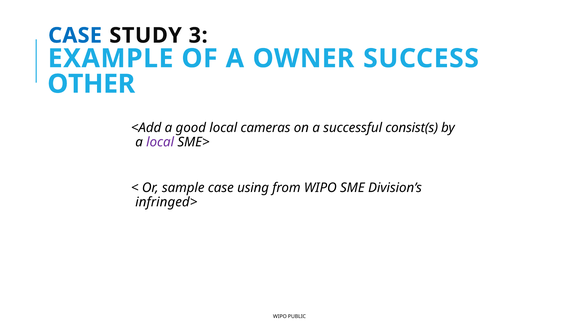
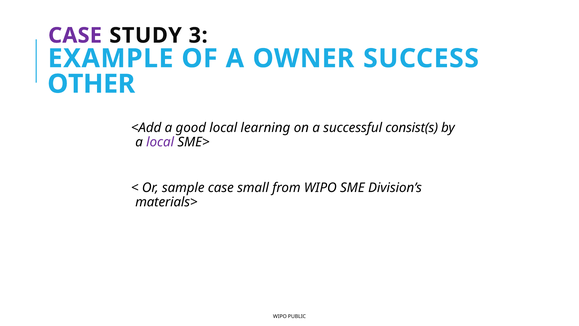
CASE at (75, 35) colour: blue -> purple
cameras: cameras -> learning
using: using -> small
infringed>: infringed> -> materials>
